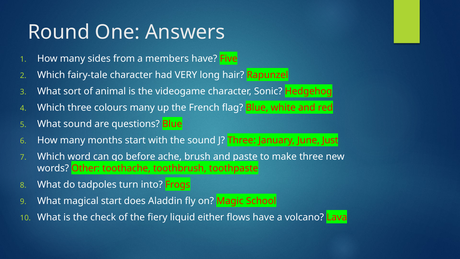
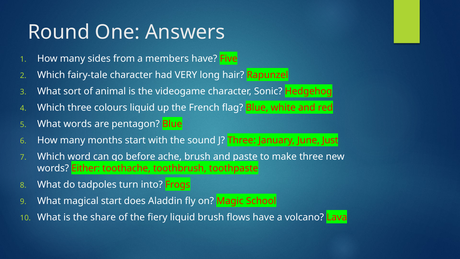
colours many: many -> liquid
What sound: sound -> words
questions: questions -> pentagon
Other: Other -> Either
check: check -> share
liquid either: either -> brush
